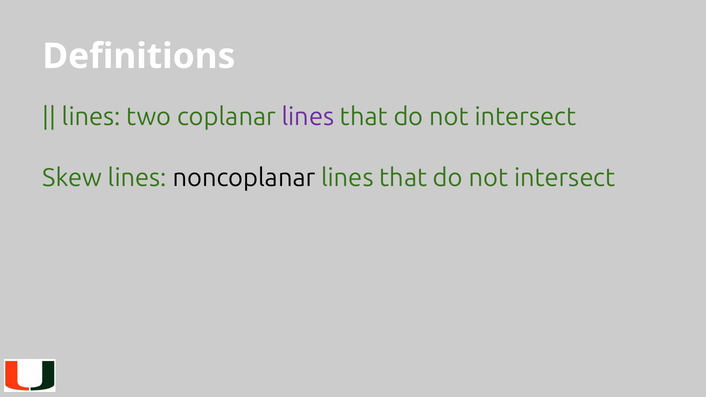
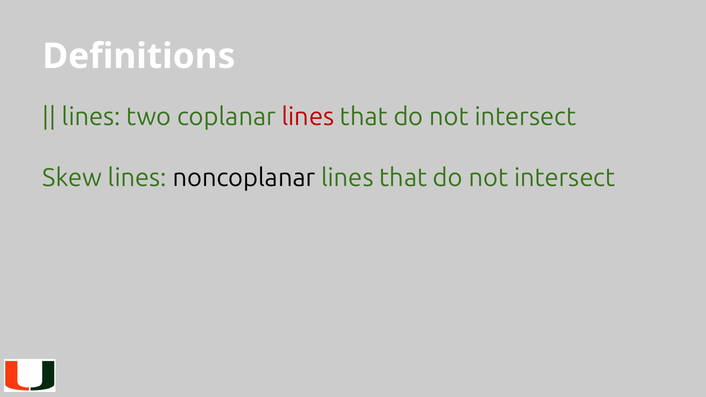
lines at (308, 117) colour: purple -> red
